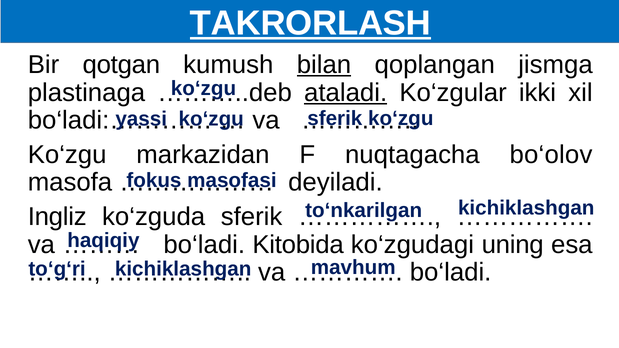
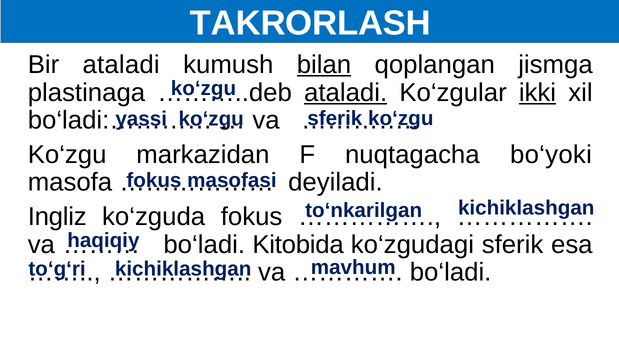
TAKRORLASH underline: present -> none
Bir qotgan: qotgan -> ataladi
ikki underline: none -> present
bo‘olov: bo‘olov -> bo‘yoki
ko‘zguda sferik: sferik -> fokus
ko‘zgudagi uning: uning -> sferik
